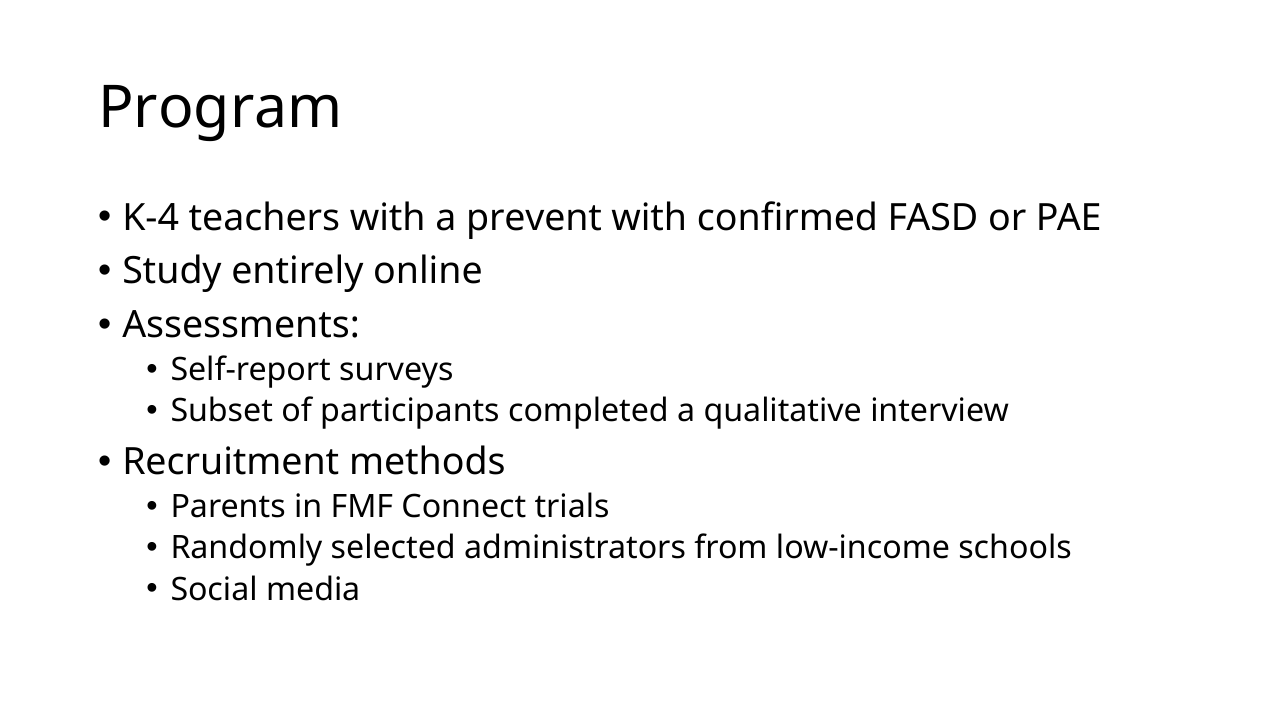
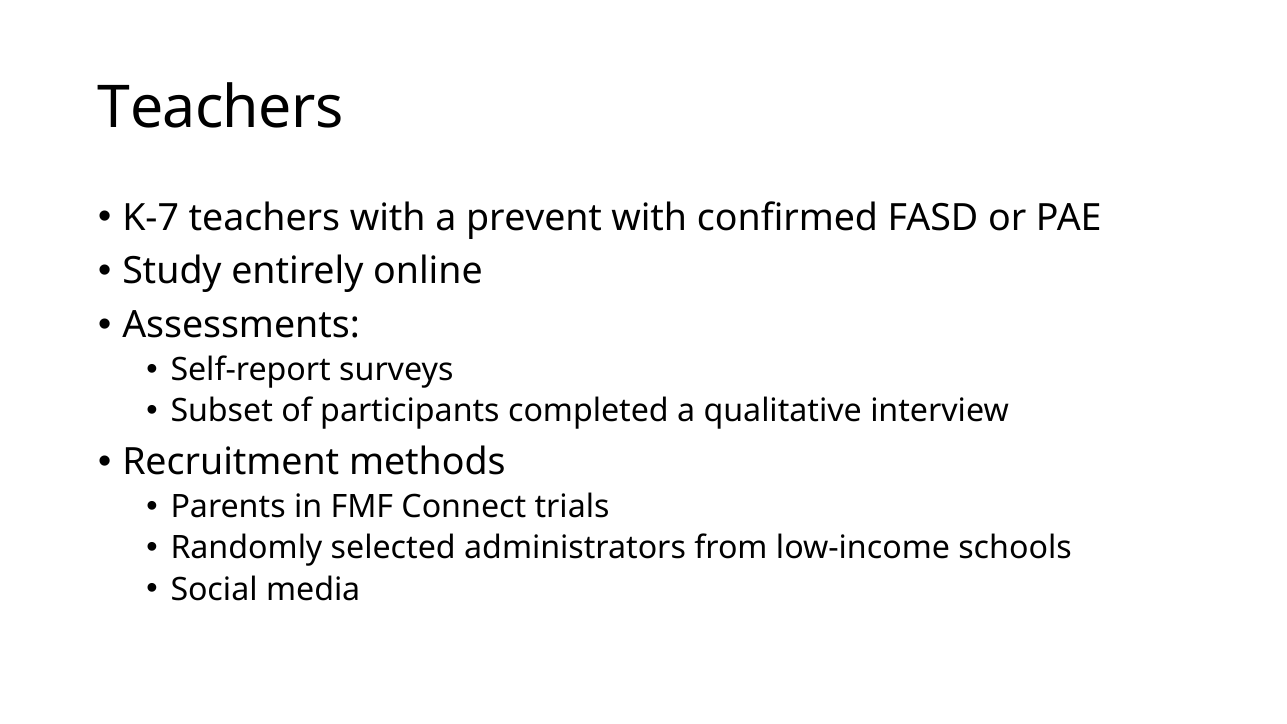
Program at (220, 108): Program -> Teachers
K-4: K-4 -> K-7
